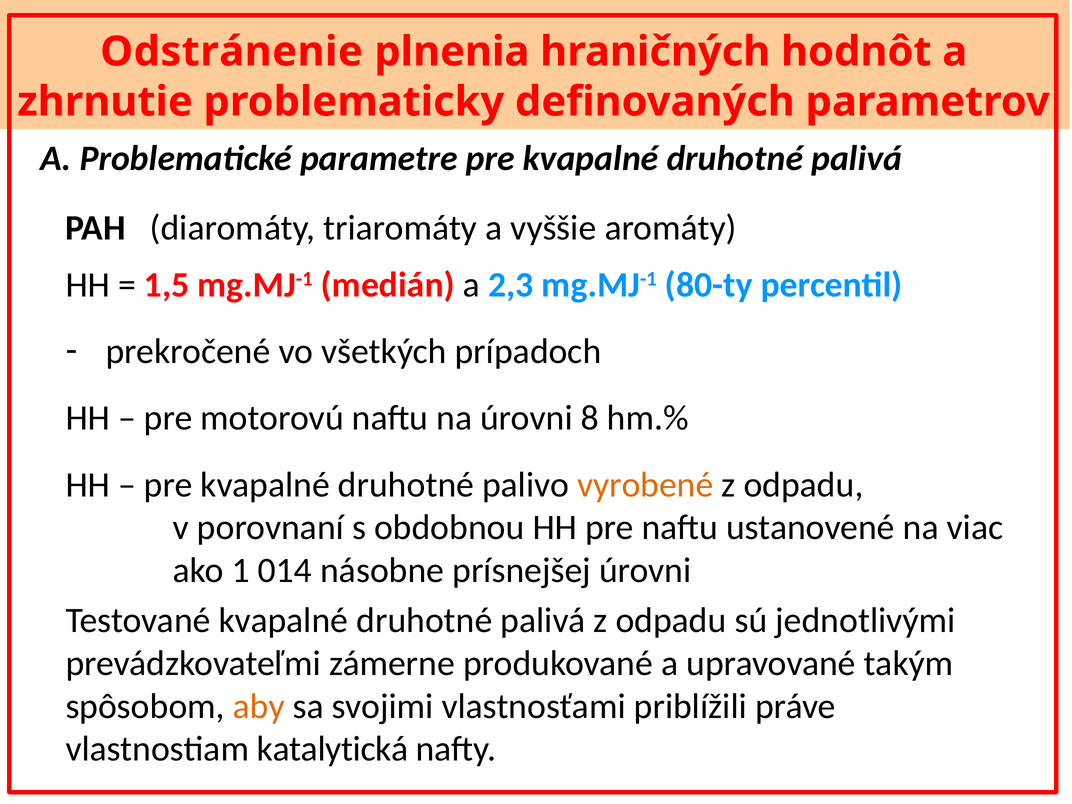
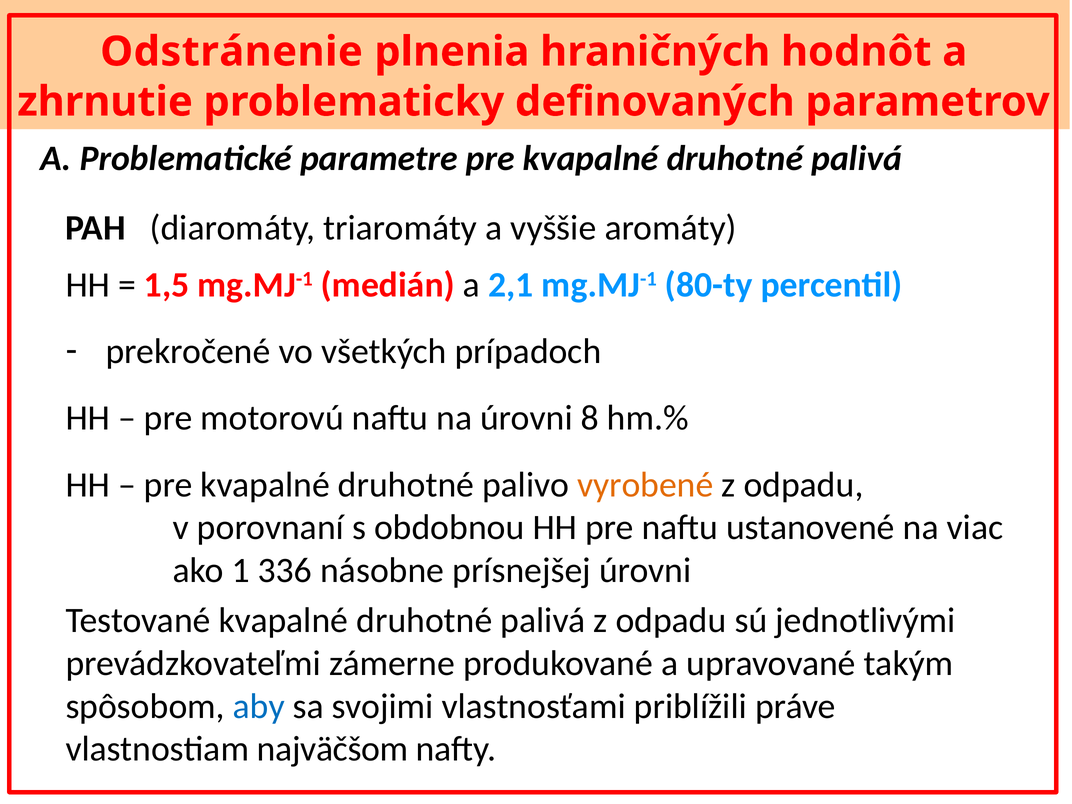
2,3: 2,3 -> 2,1
014: 014 -> 336
aby colour: orange -> blue
katalytická: katalytická -> najväčšom
